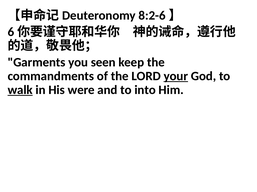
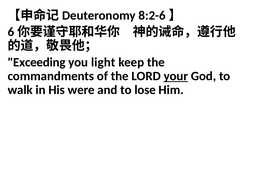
Garments: Garments -> Exceeding
seen: seen -> light
walk underline: present -> none
into: into -> lose
